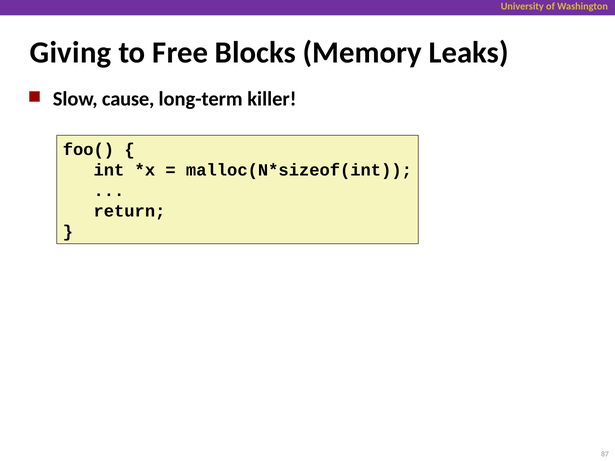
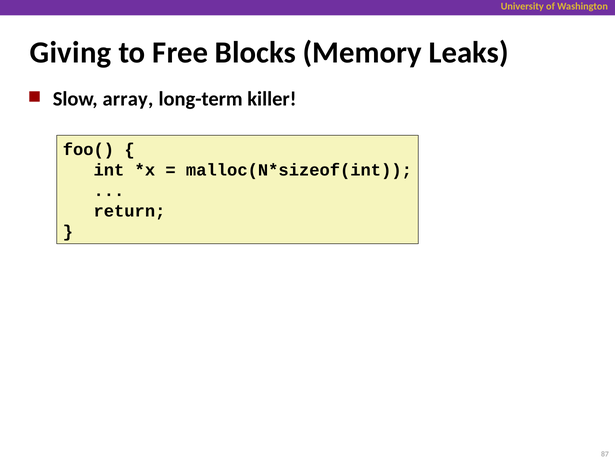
cause: cause -> array
